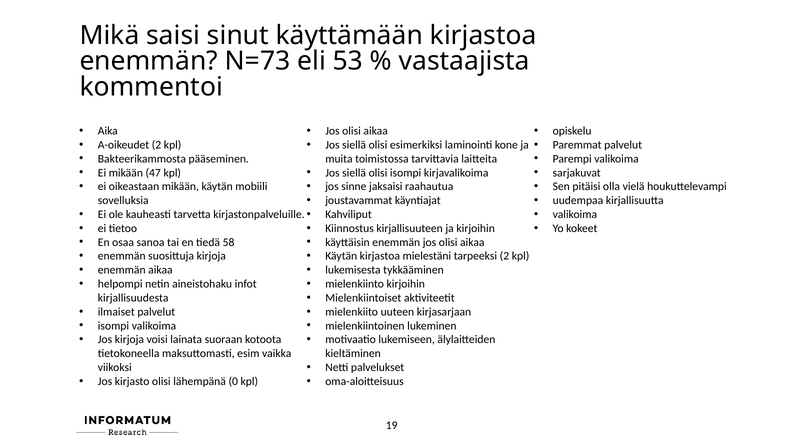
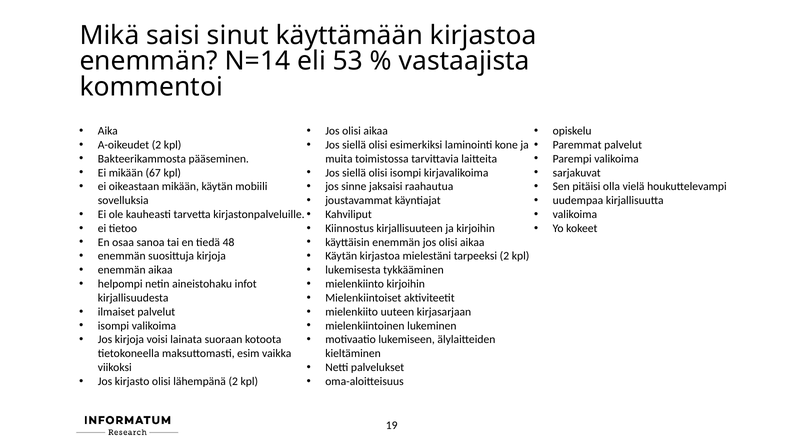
N=73: N=73 -> N=14
47: 47 -> 67
58: 58 -> 48
lähempänä 0: 0 -> 2
